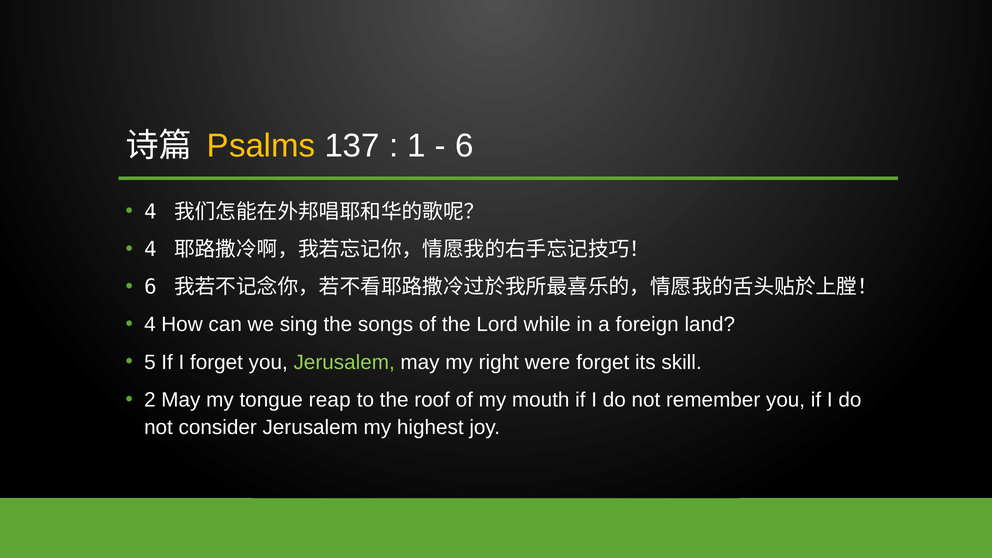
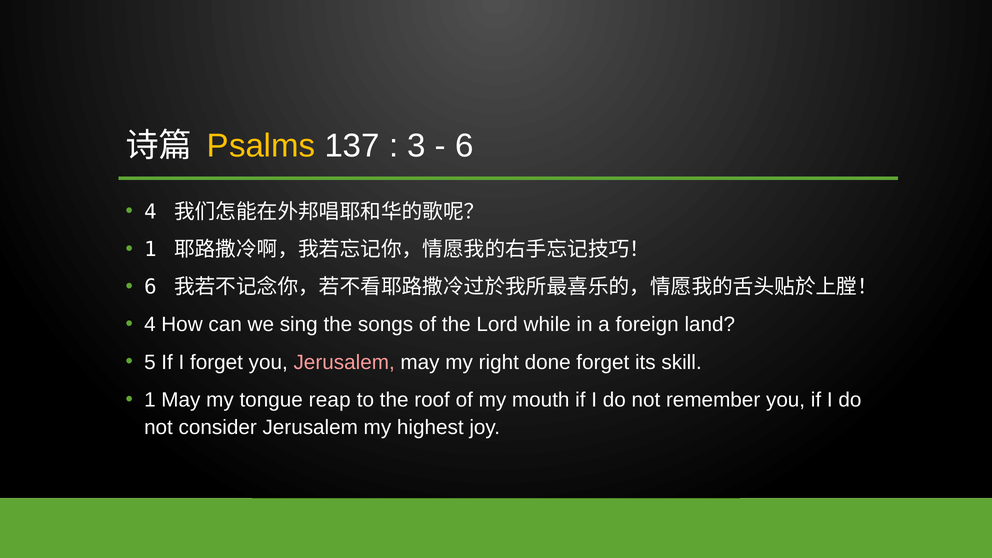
1: 1 -> 3
4 at (150, 249): 4 -> 1
Jerusalem at (344, 362) colour: light green -> pink
were: were -> done
2 at (150, 400): 2 -> 1
